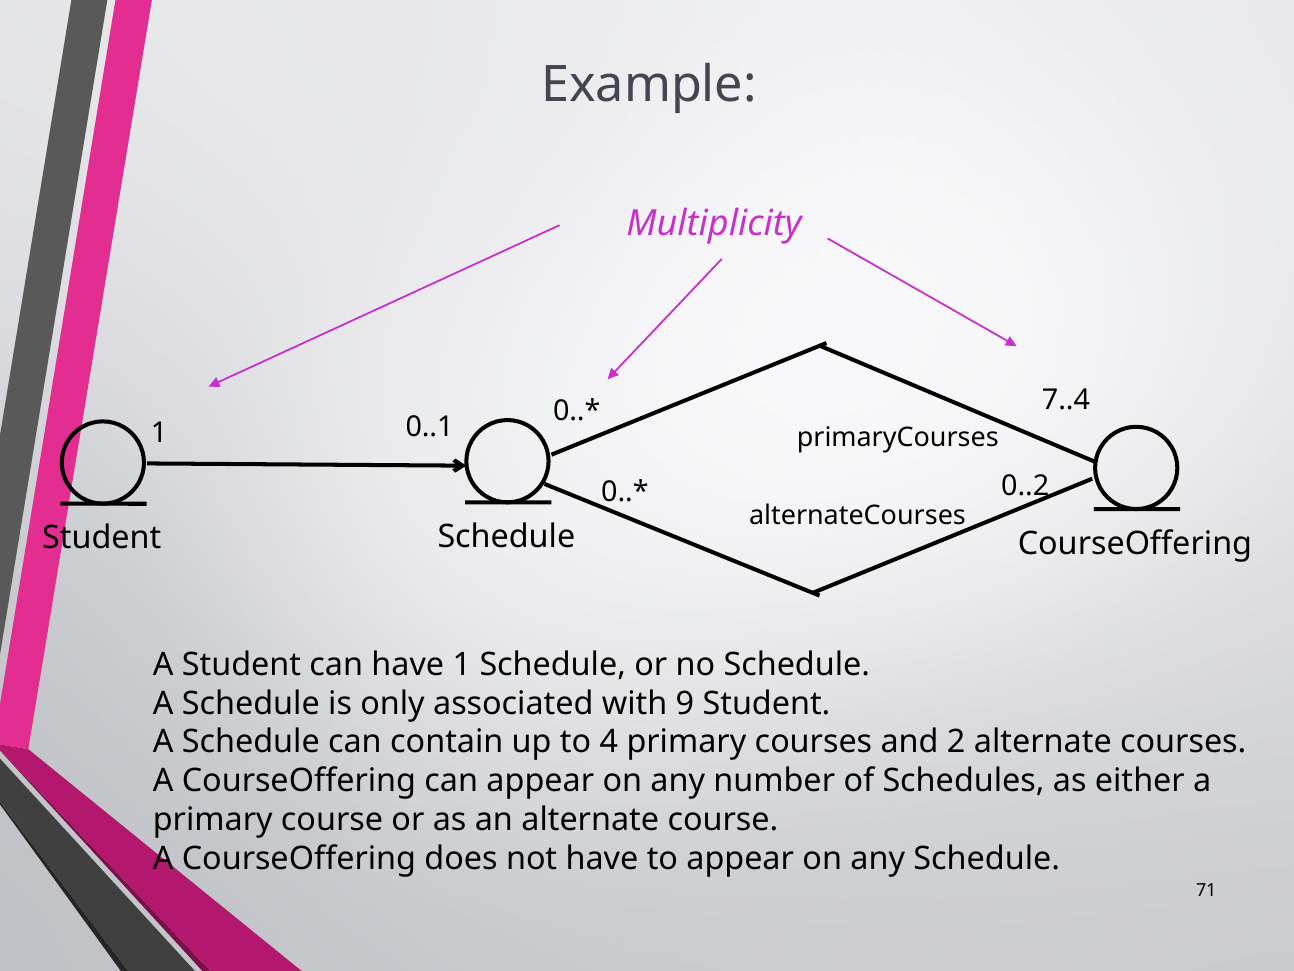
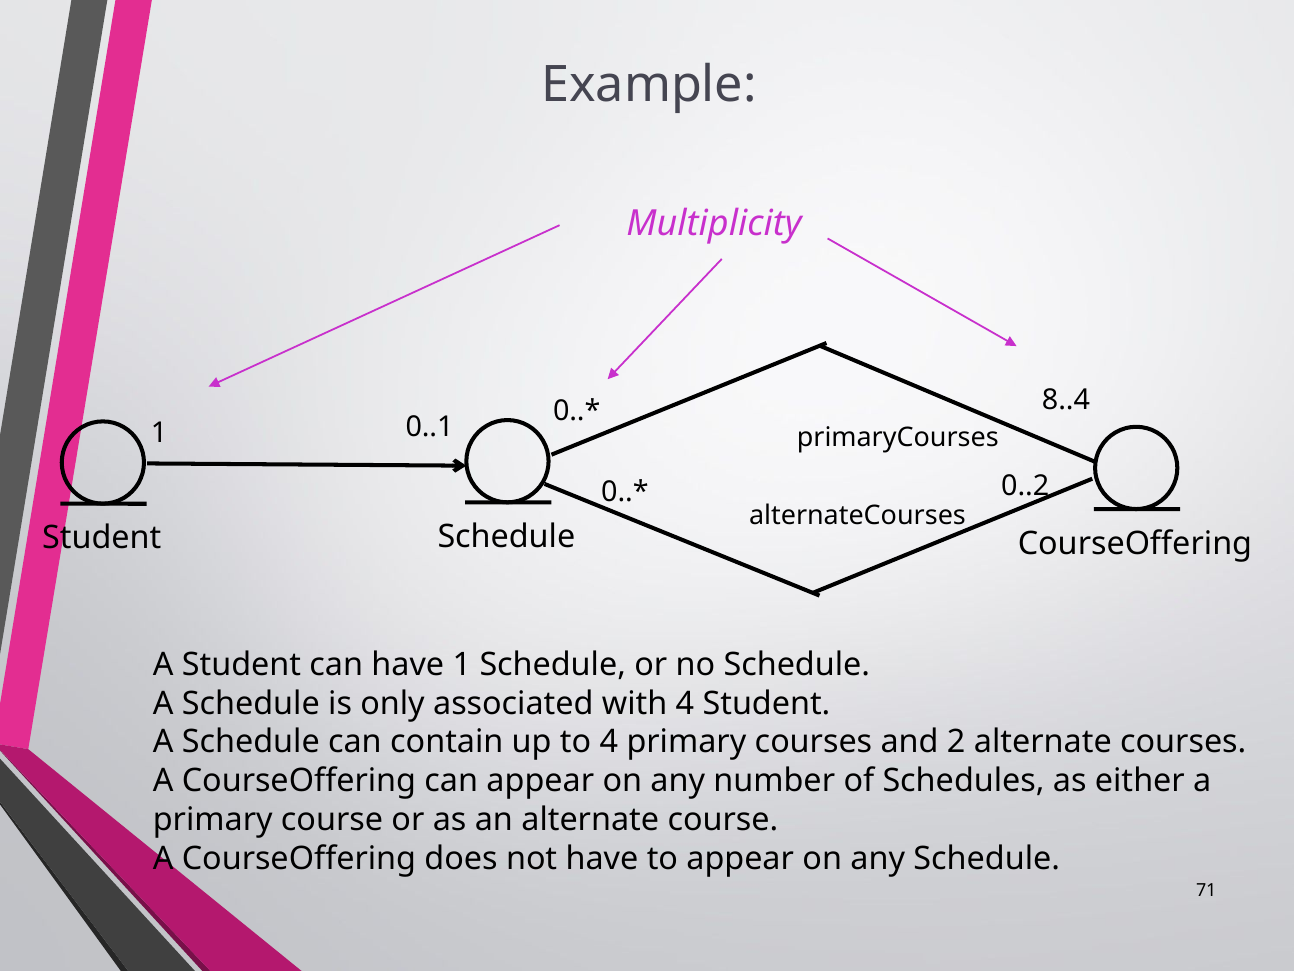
7..4: 7..4 -> 8..4
with 9: 9 -> 4
